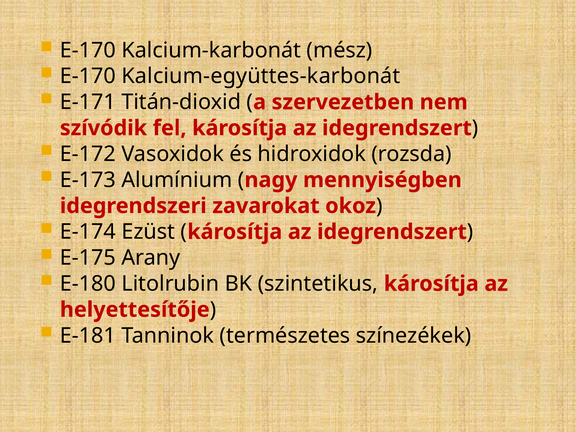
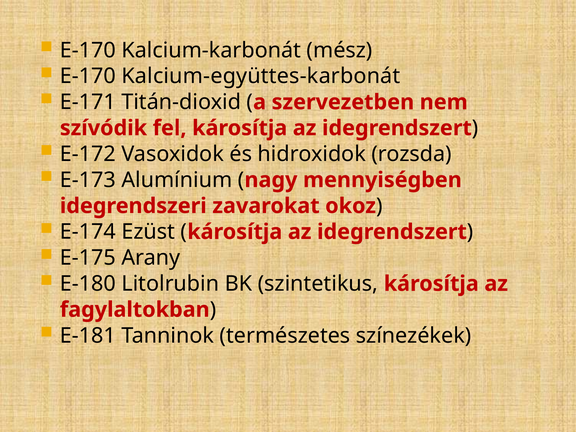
helyettesítője: helyettesítője -> fagylaltokban
